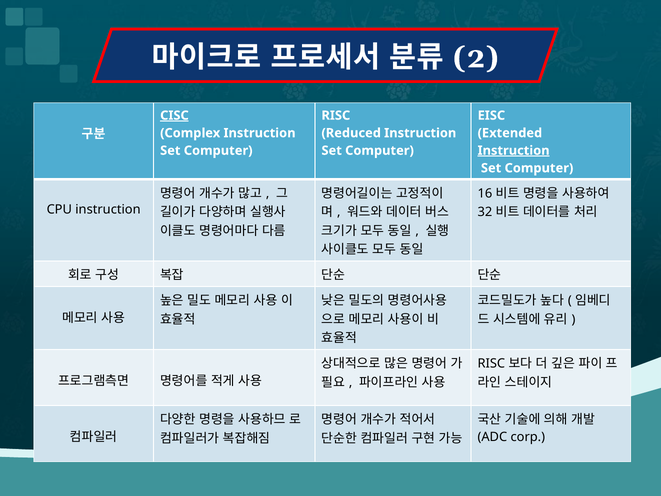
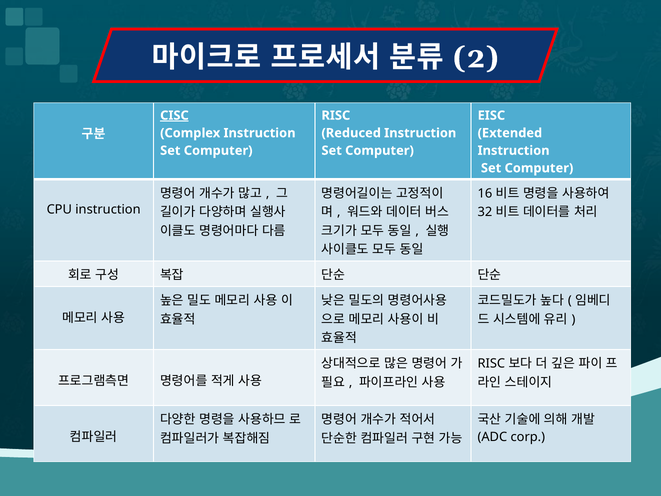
Instruction at (514, 150) underline: present -> none
